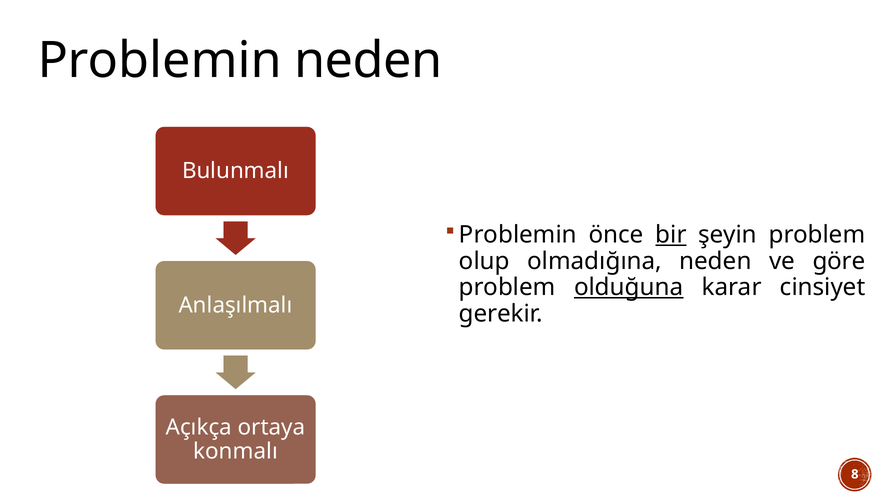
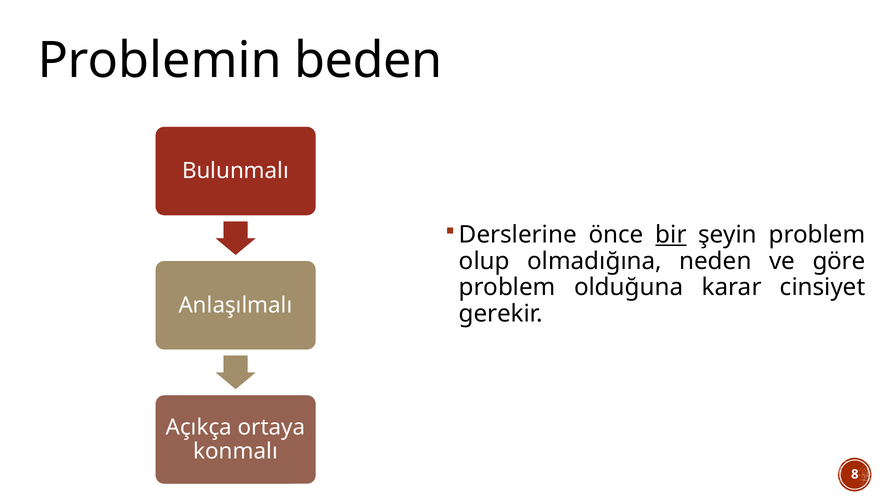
Problemin neden: neden -> beden
Problemin at (518, 235): Problemin -> Derslerine
olduğuna underline: present -> none
